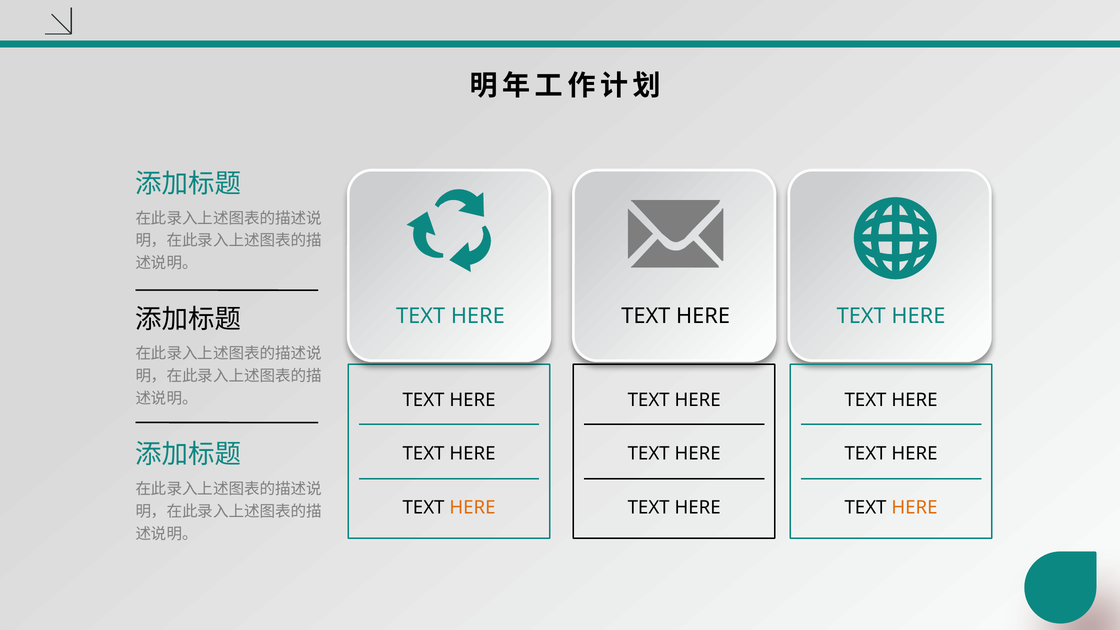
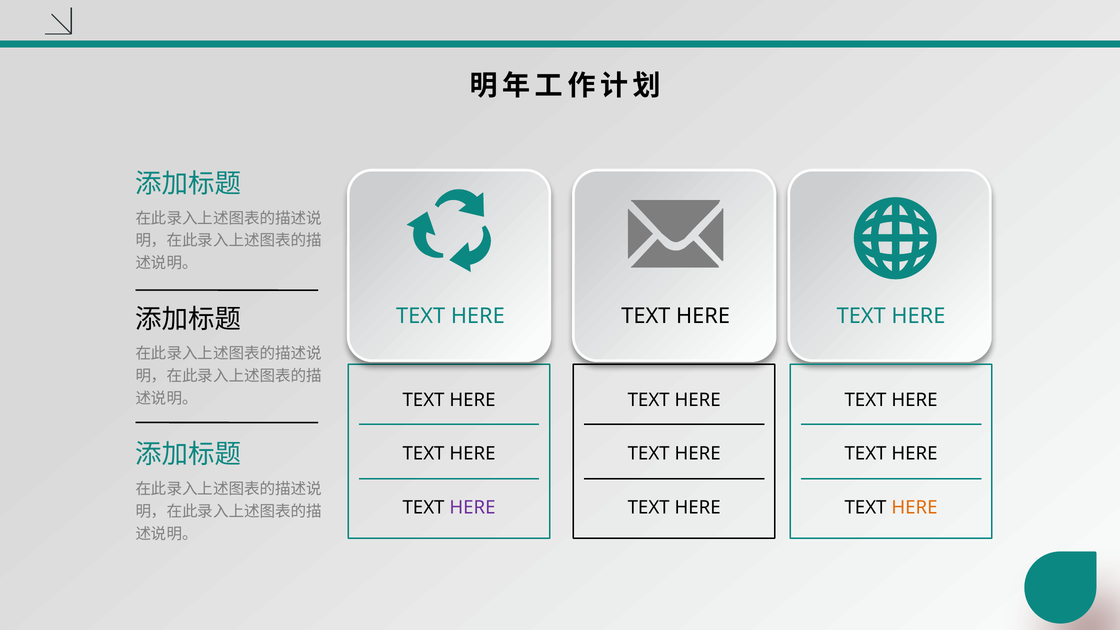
HERE at (472, 508) colour: orange -> purple
